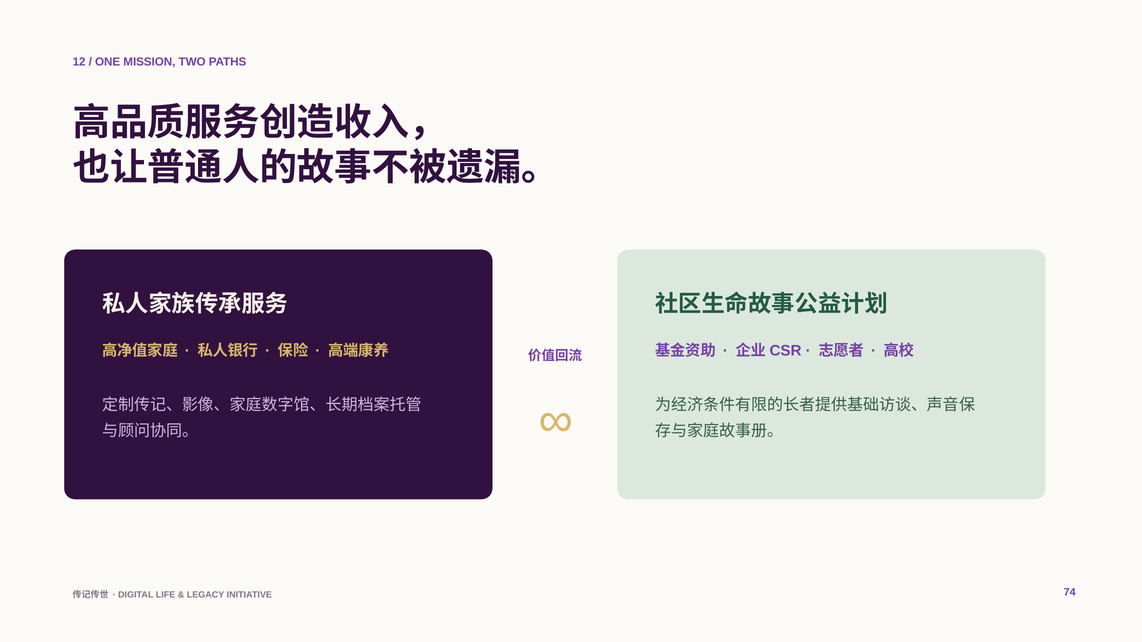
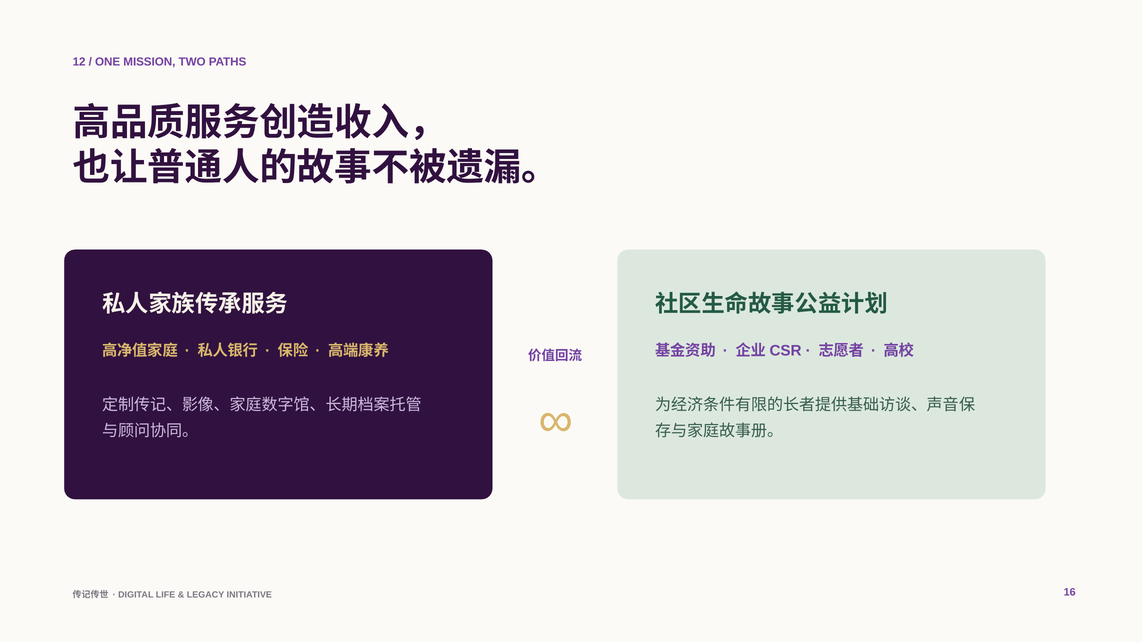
74: 74 -> 16
